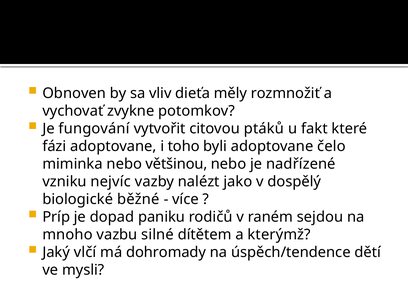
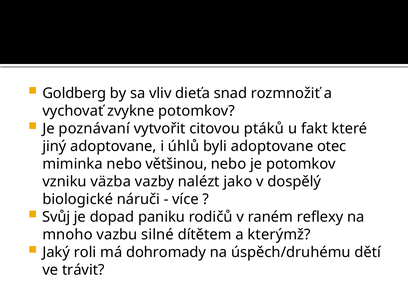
Obnoven: Obnoven -> Goldberg
měly: měly -> snad
fungování: fungování -> poznávaní
fázi: fázi -> jiný
toho: toho -> úhlů
čelo: čelo -> otec
je nadřízené: nadřízené -> potomkov
nejvíc: nejvíc -> väzba
běžné: běžné -> náruči
Príp: Príp -> Svůj
sejdou: sejdou -> reflexy
vlčí: vlčí -> roli
úspěch/tendence: úspěch/tendence -> úspěch/druhému
mysli: mysli -> trávit
